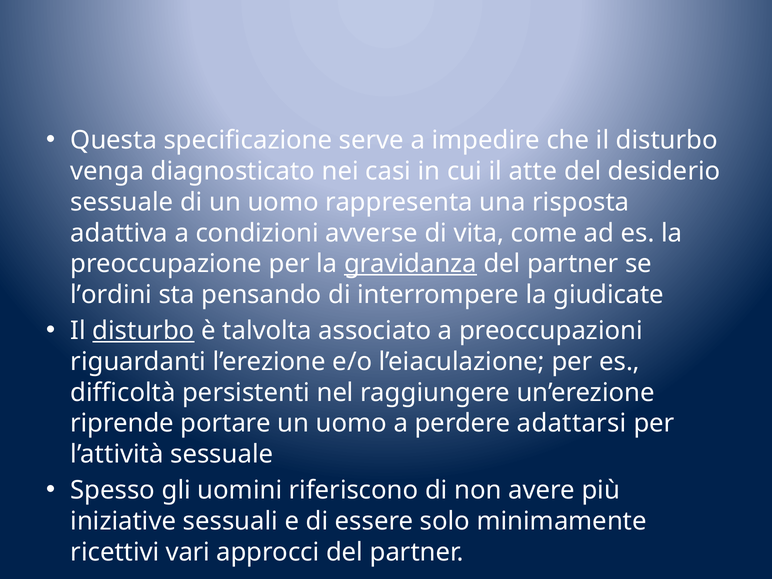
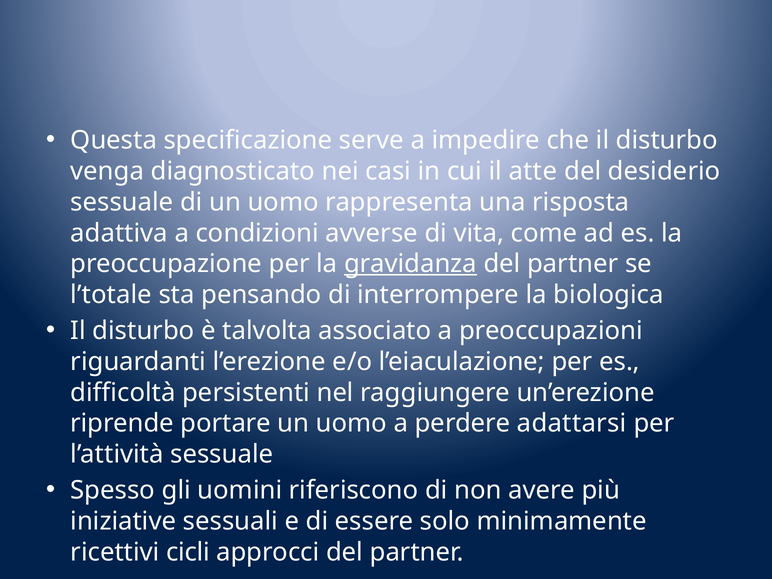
l’ordini: l’ordini -> l’totale
giudicate: giudicate -> biologica
disturbo at (143, 331) underline: present -> none
vari: vari -> cicli
